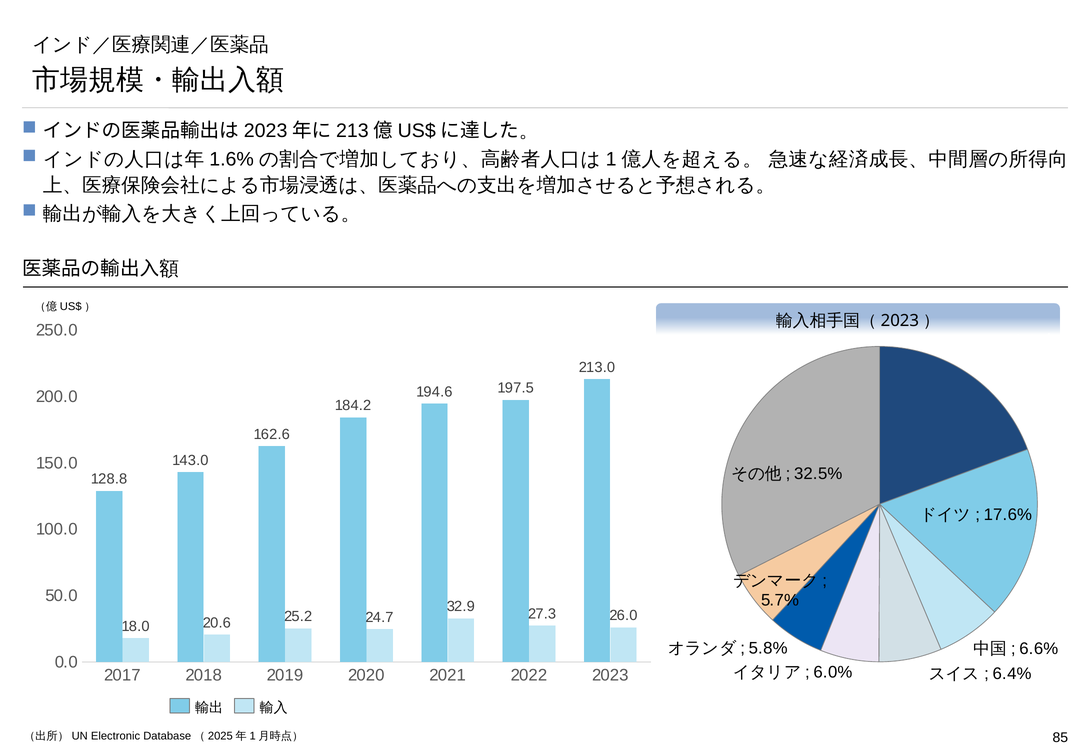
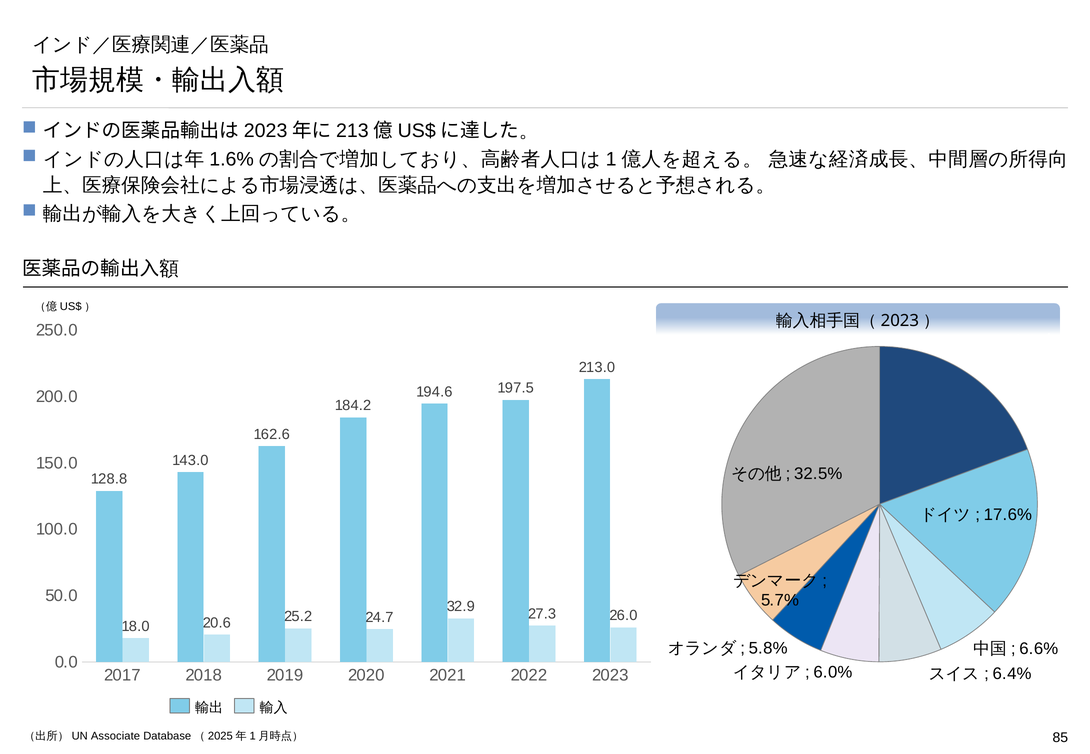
Electronic: Electronic -> Associate
